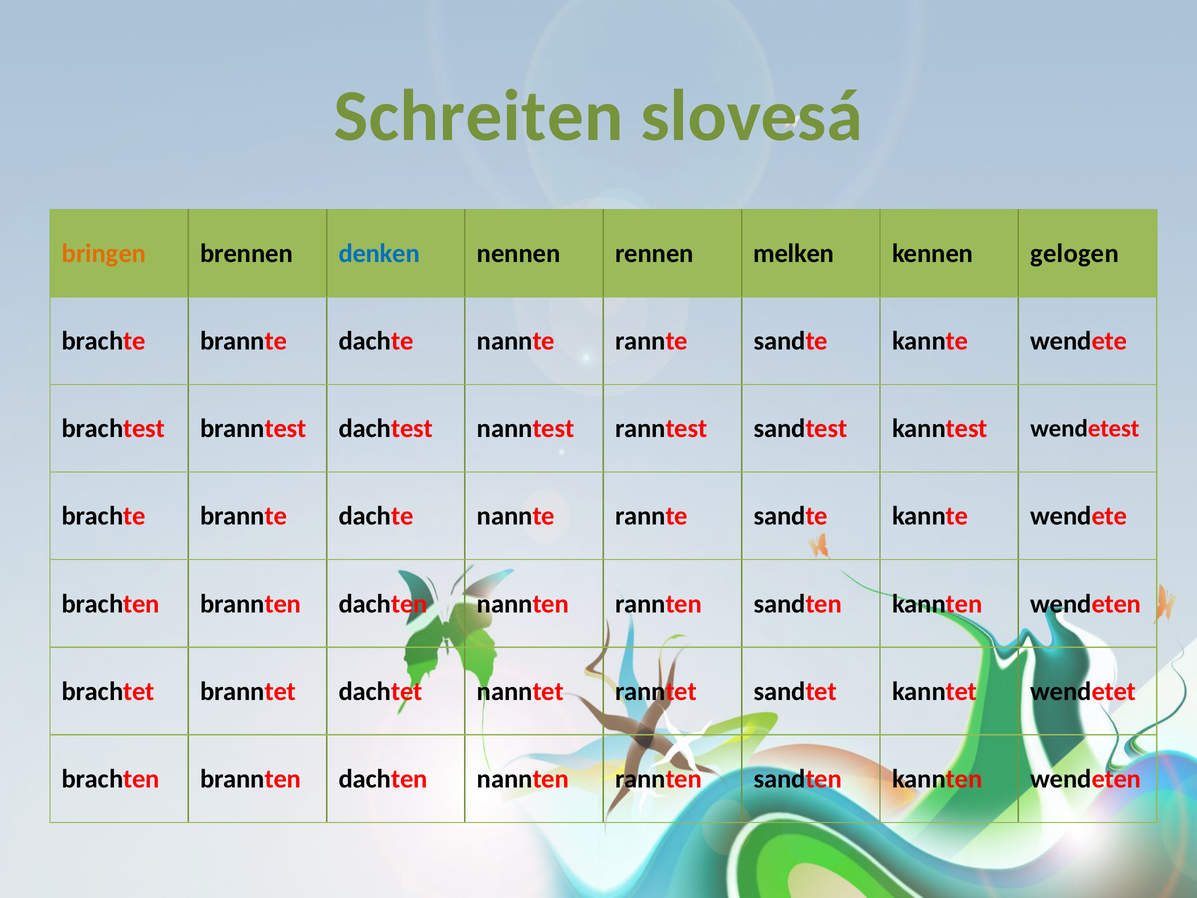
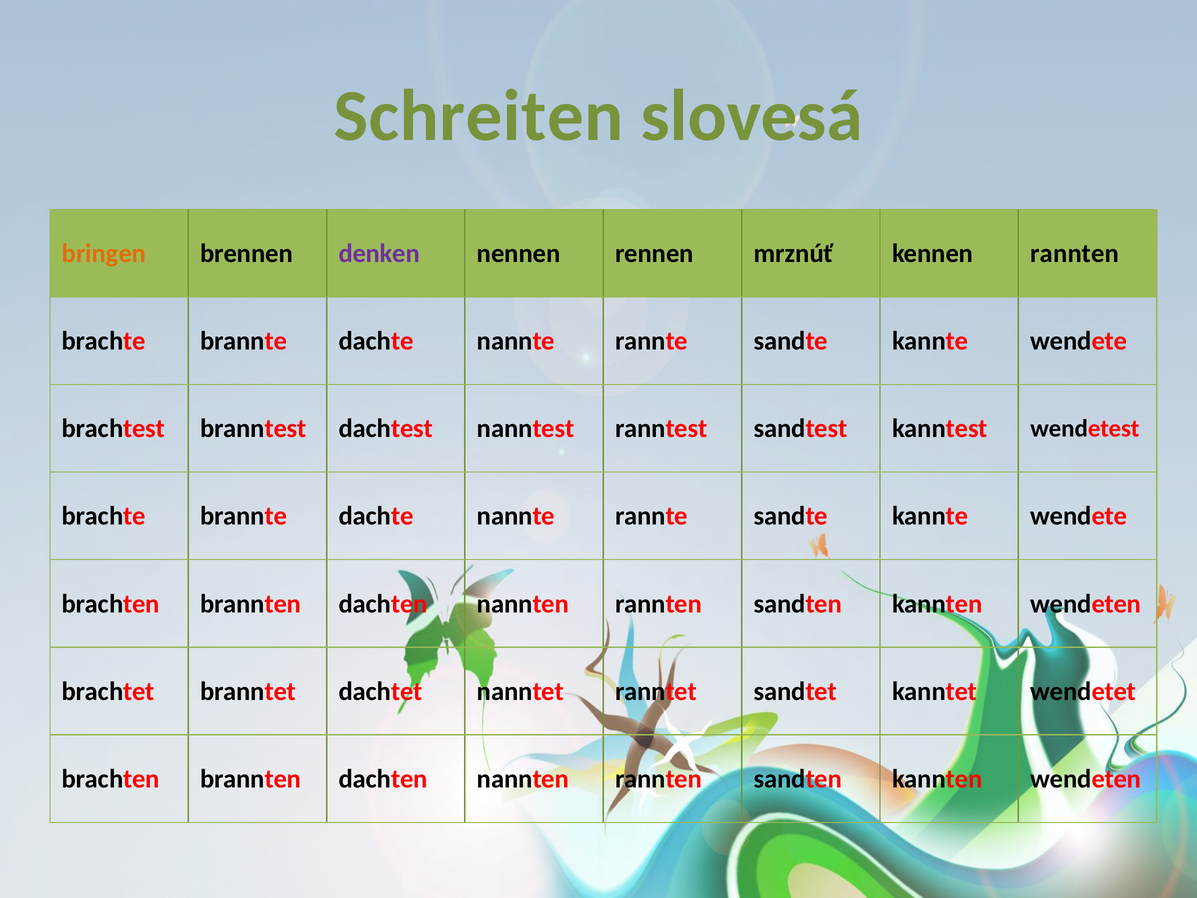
denken colour: blue -> purple
melken: melken -> mrznúť
kennen gelogen: gelogen -> rannten
